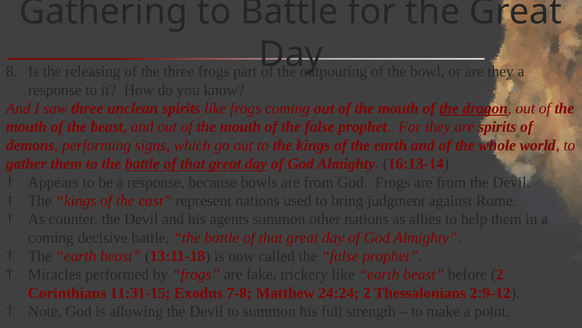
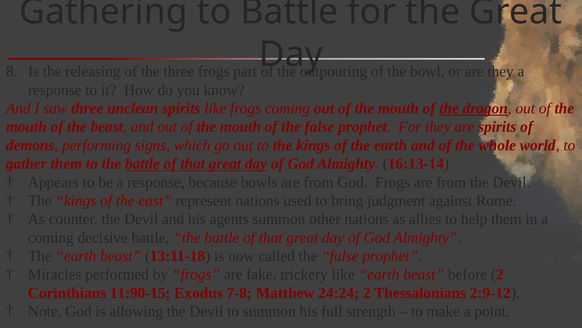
11:31-15: 11:31-15 -> 11:90-15
